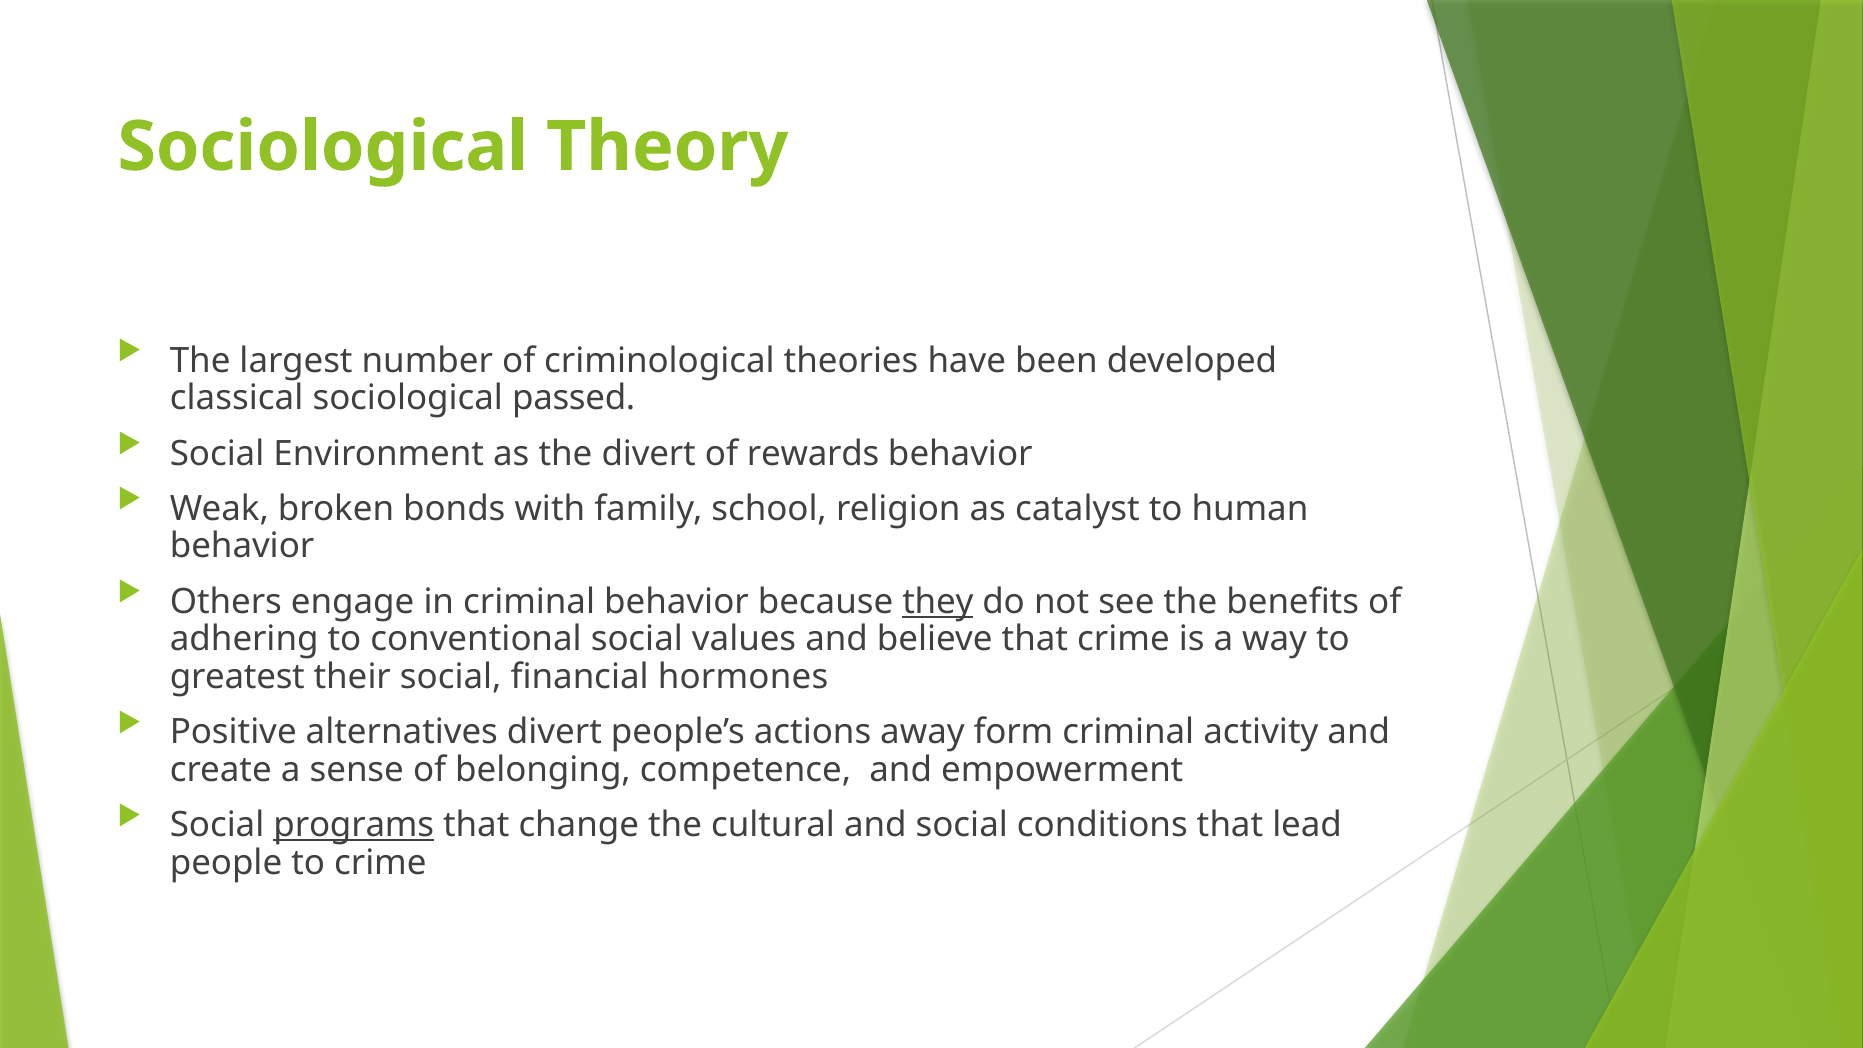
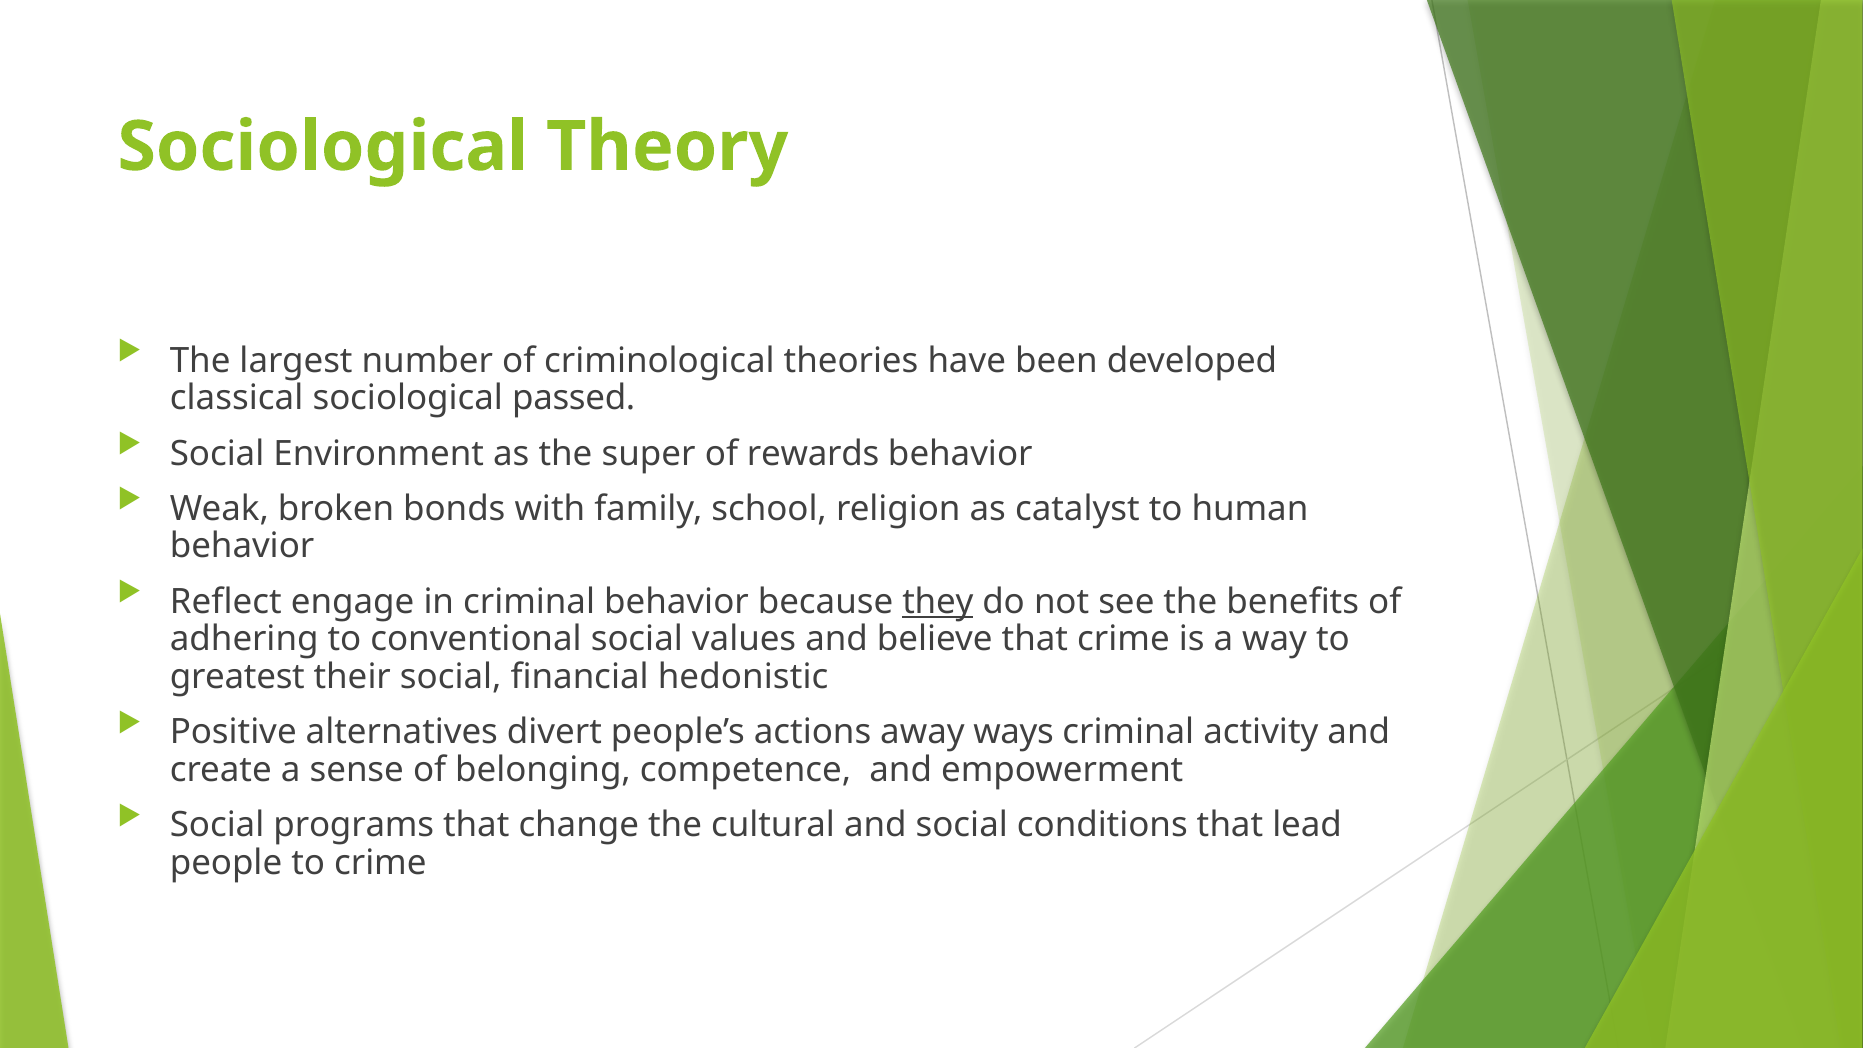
the divert: divert -> super
Others: Others -> Reflect
hormones: hormones -> hedonistic
form: form -> ways
programs underline: present -> none
